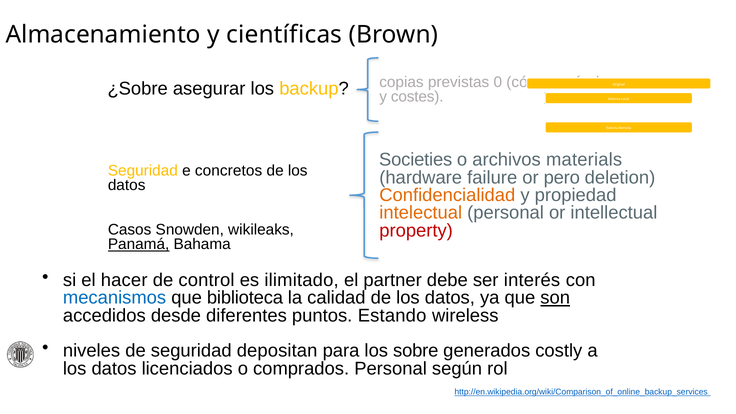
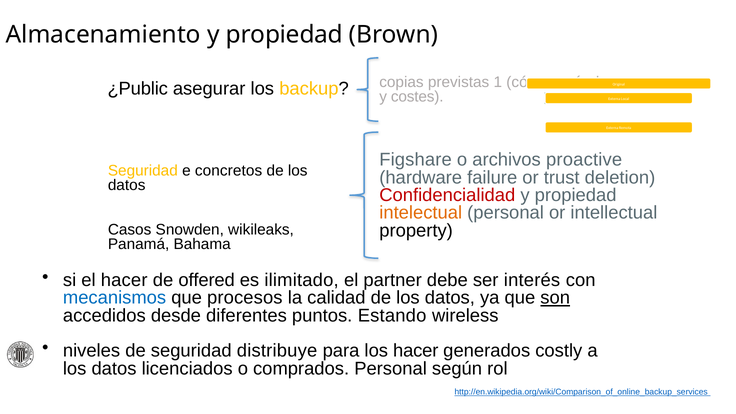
Almacenamiento y científicas: científicas -> propiedad
¿Sobre: ¿Sobre -> ¿Public
0: 0 -> 1
Societies: Societies -> Figshare
materials: materials -> proactive
pero: pero -> trust
Confidencialidad colour: orange -> red
property colour: red -> black
Panamá underline: present -> none
control: control -> offered
biblioteca: biblioteca -> procesos
depositan: depositan -> distribuye
los sobre: sobre -> hacer
